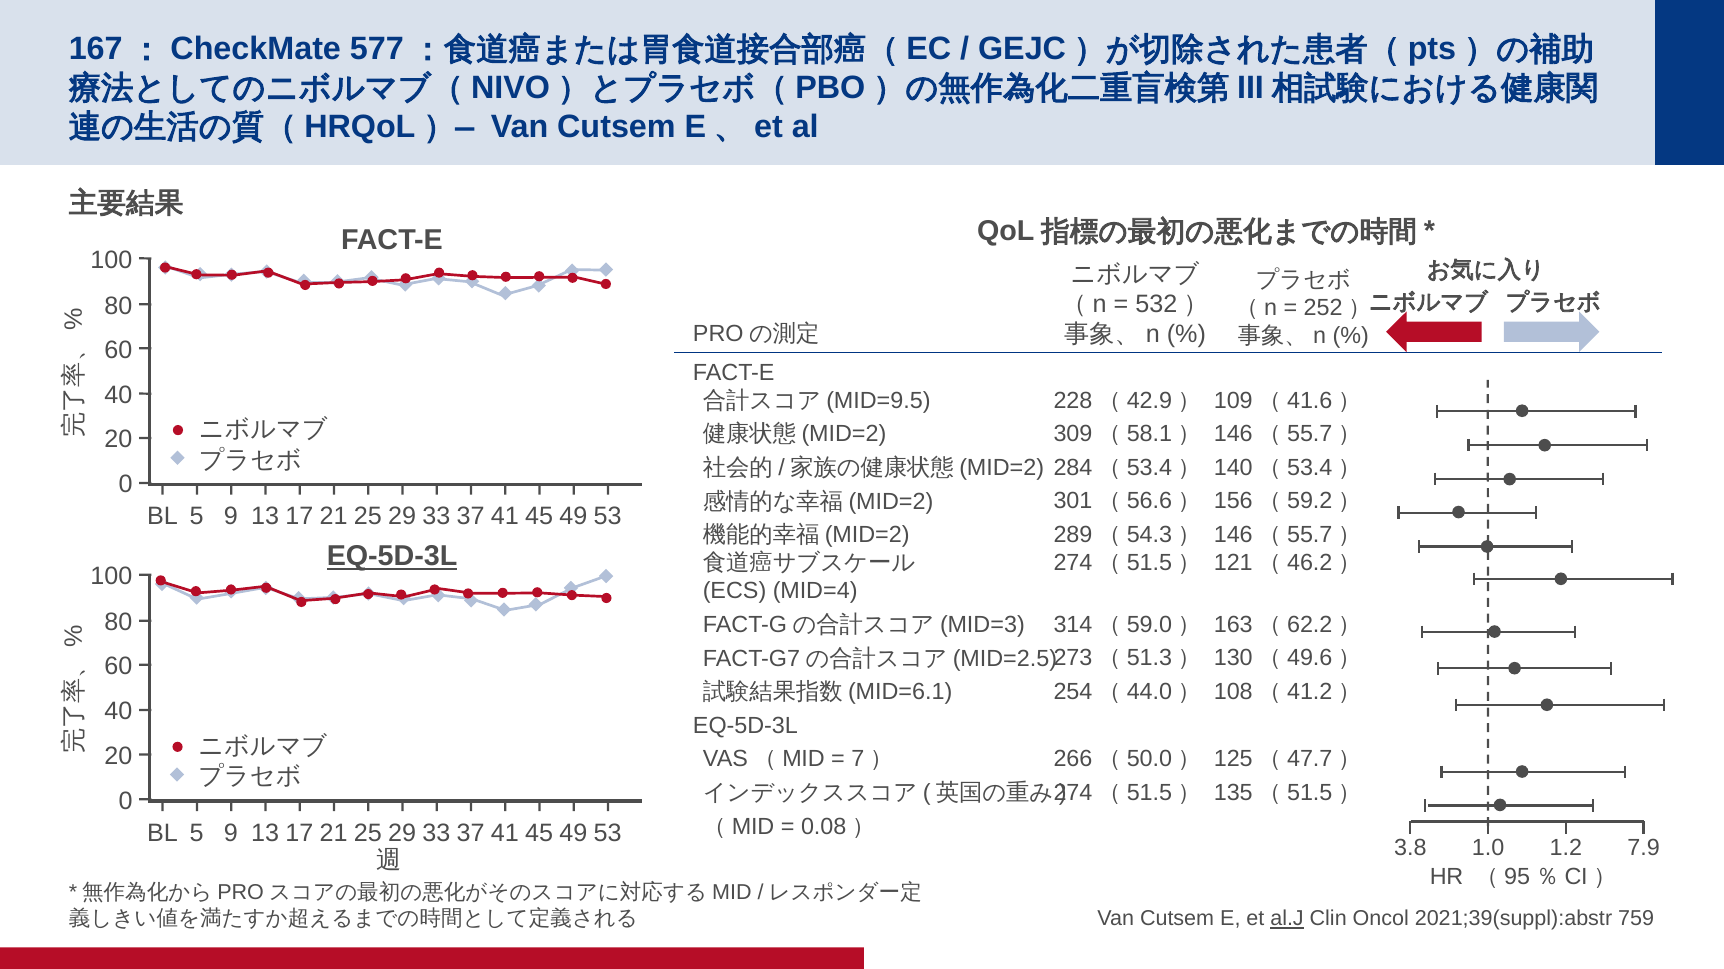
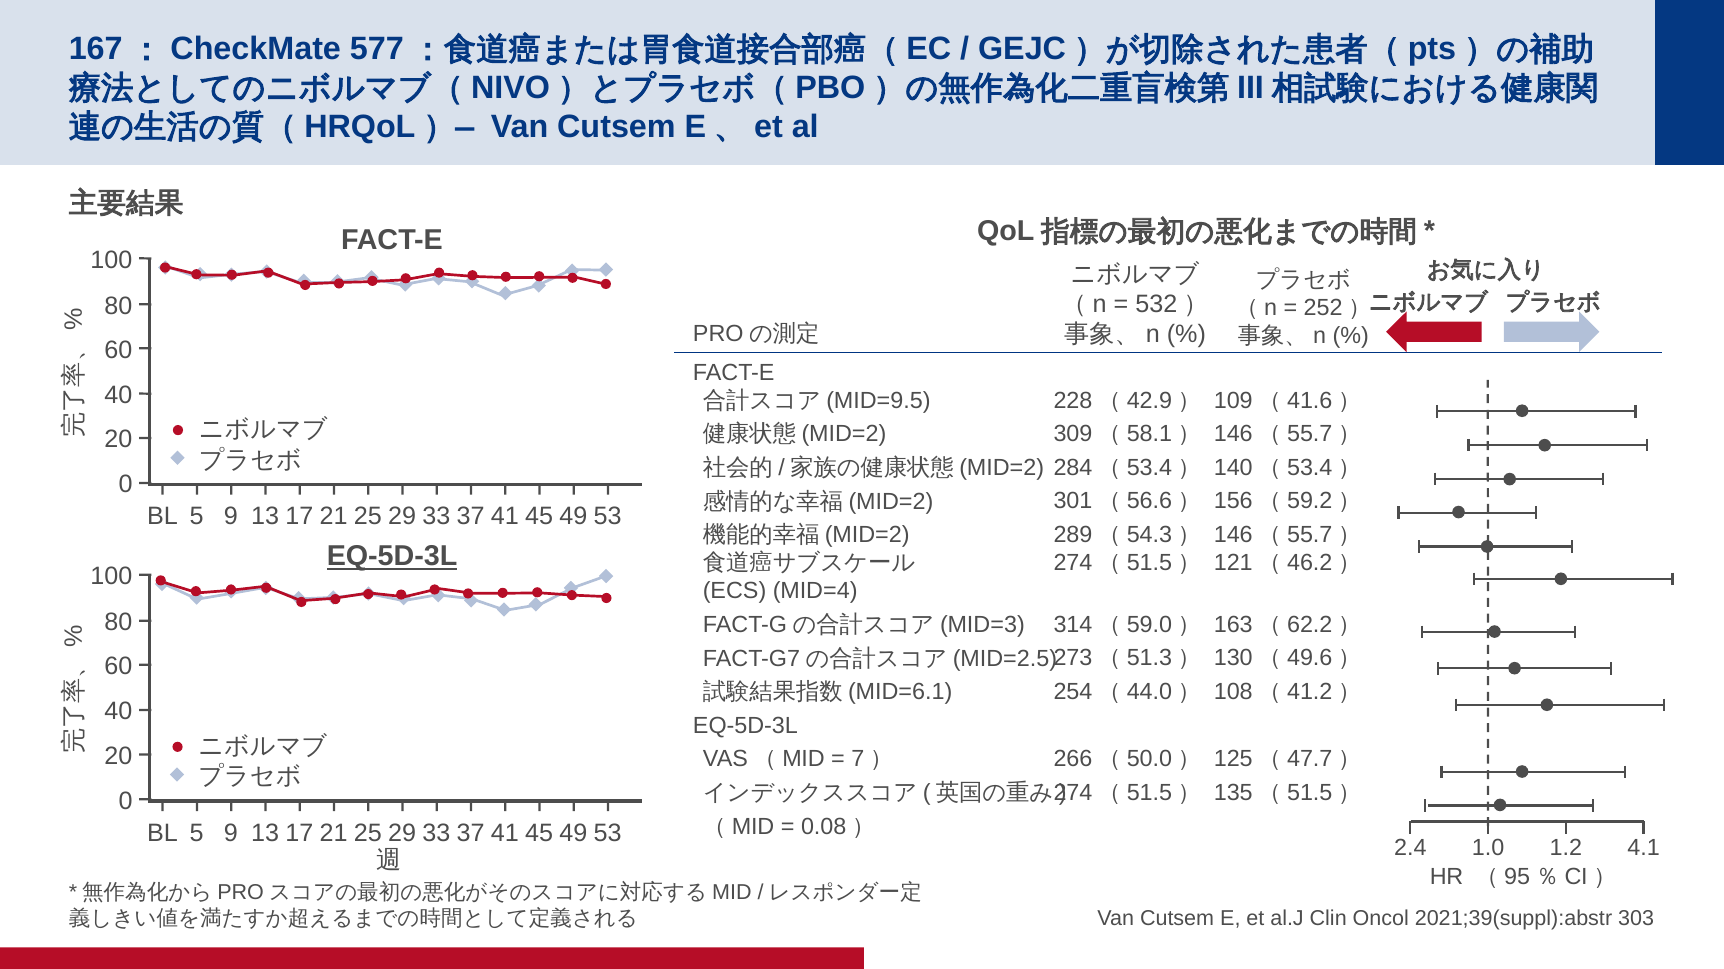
3.8: 3.8 -> 2.4
7.9: 7.9 -> 4.1
al.J underline: present -> none
759: 759 -> 303
